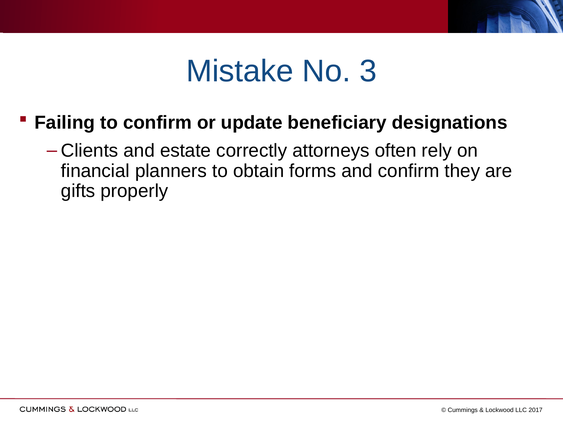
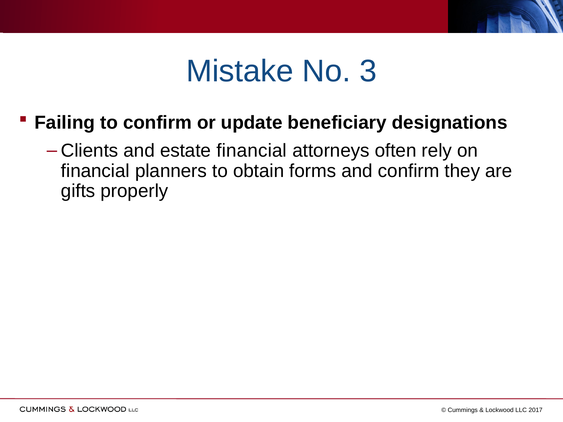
estate correctly: correctly -> financial
